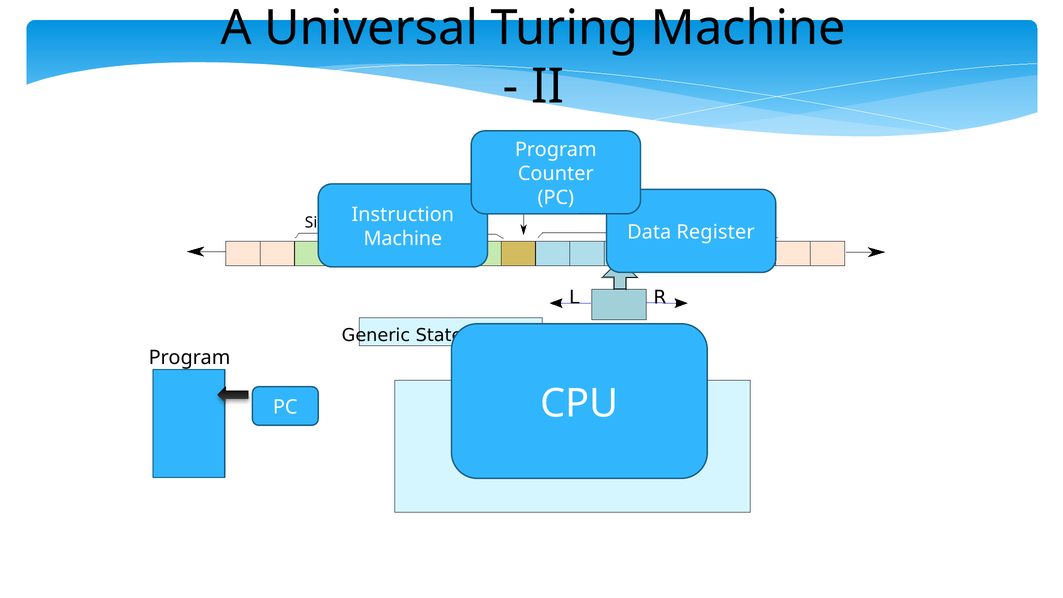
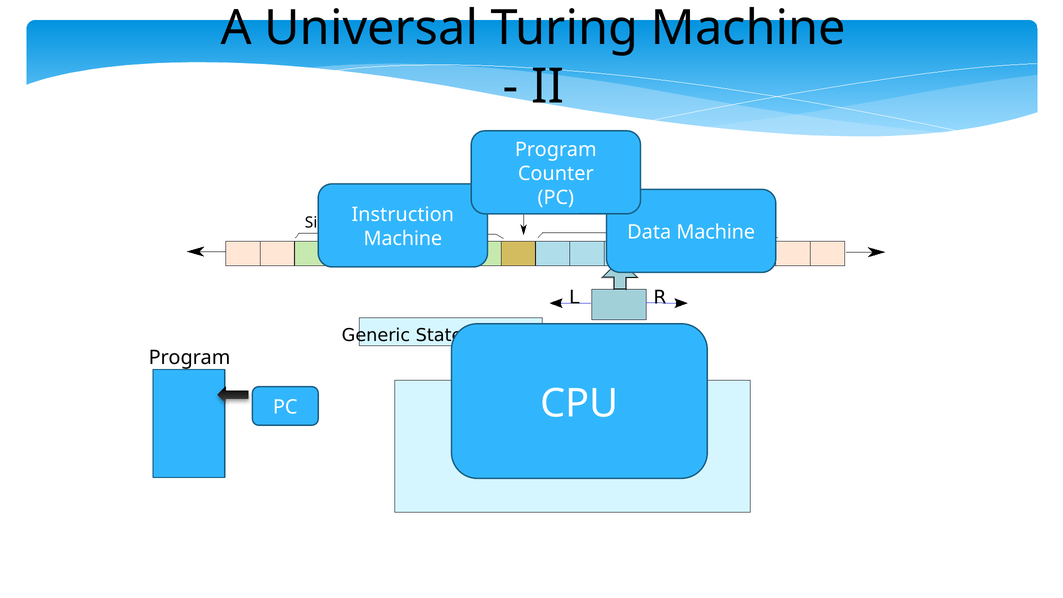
Data Register: Register -> Machine
